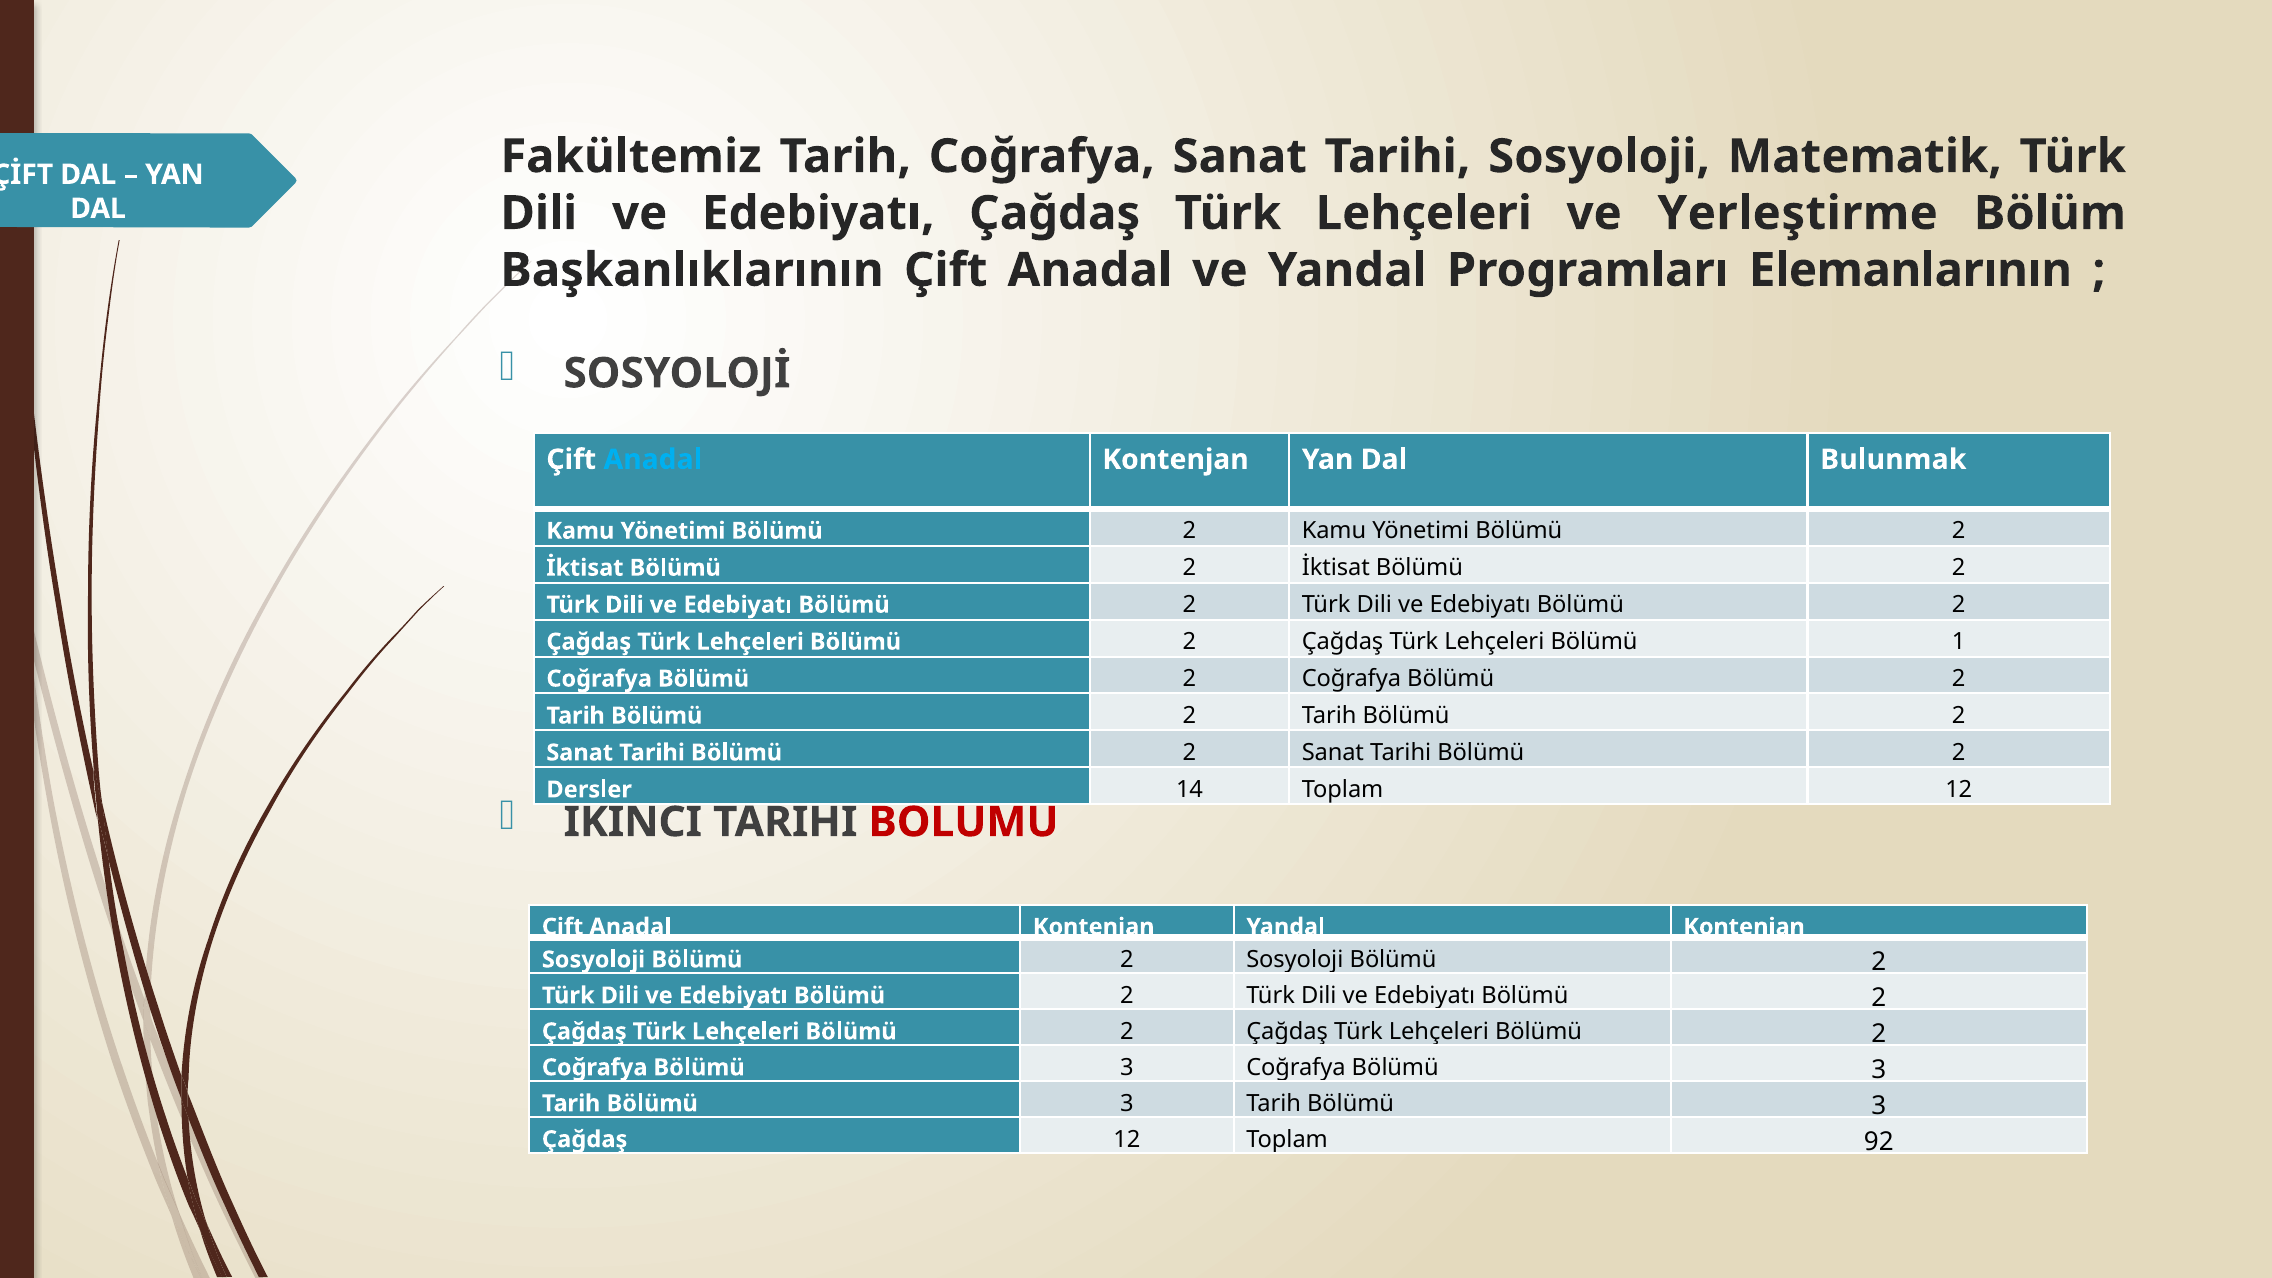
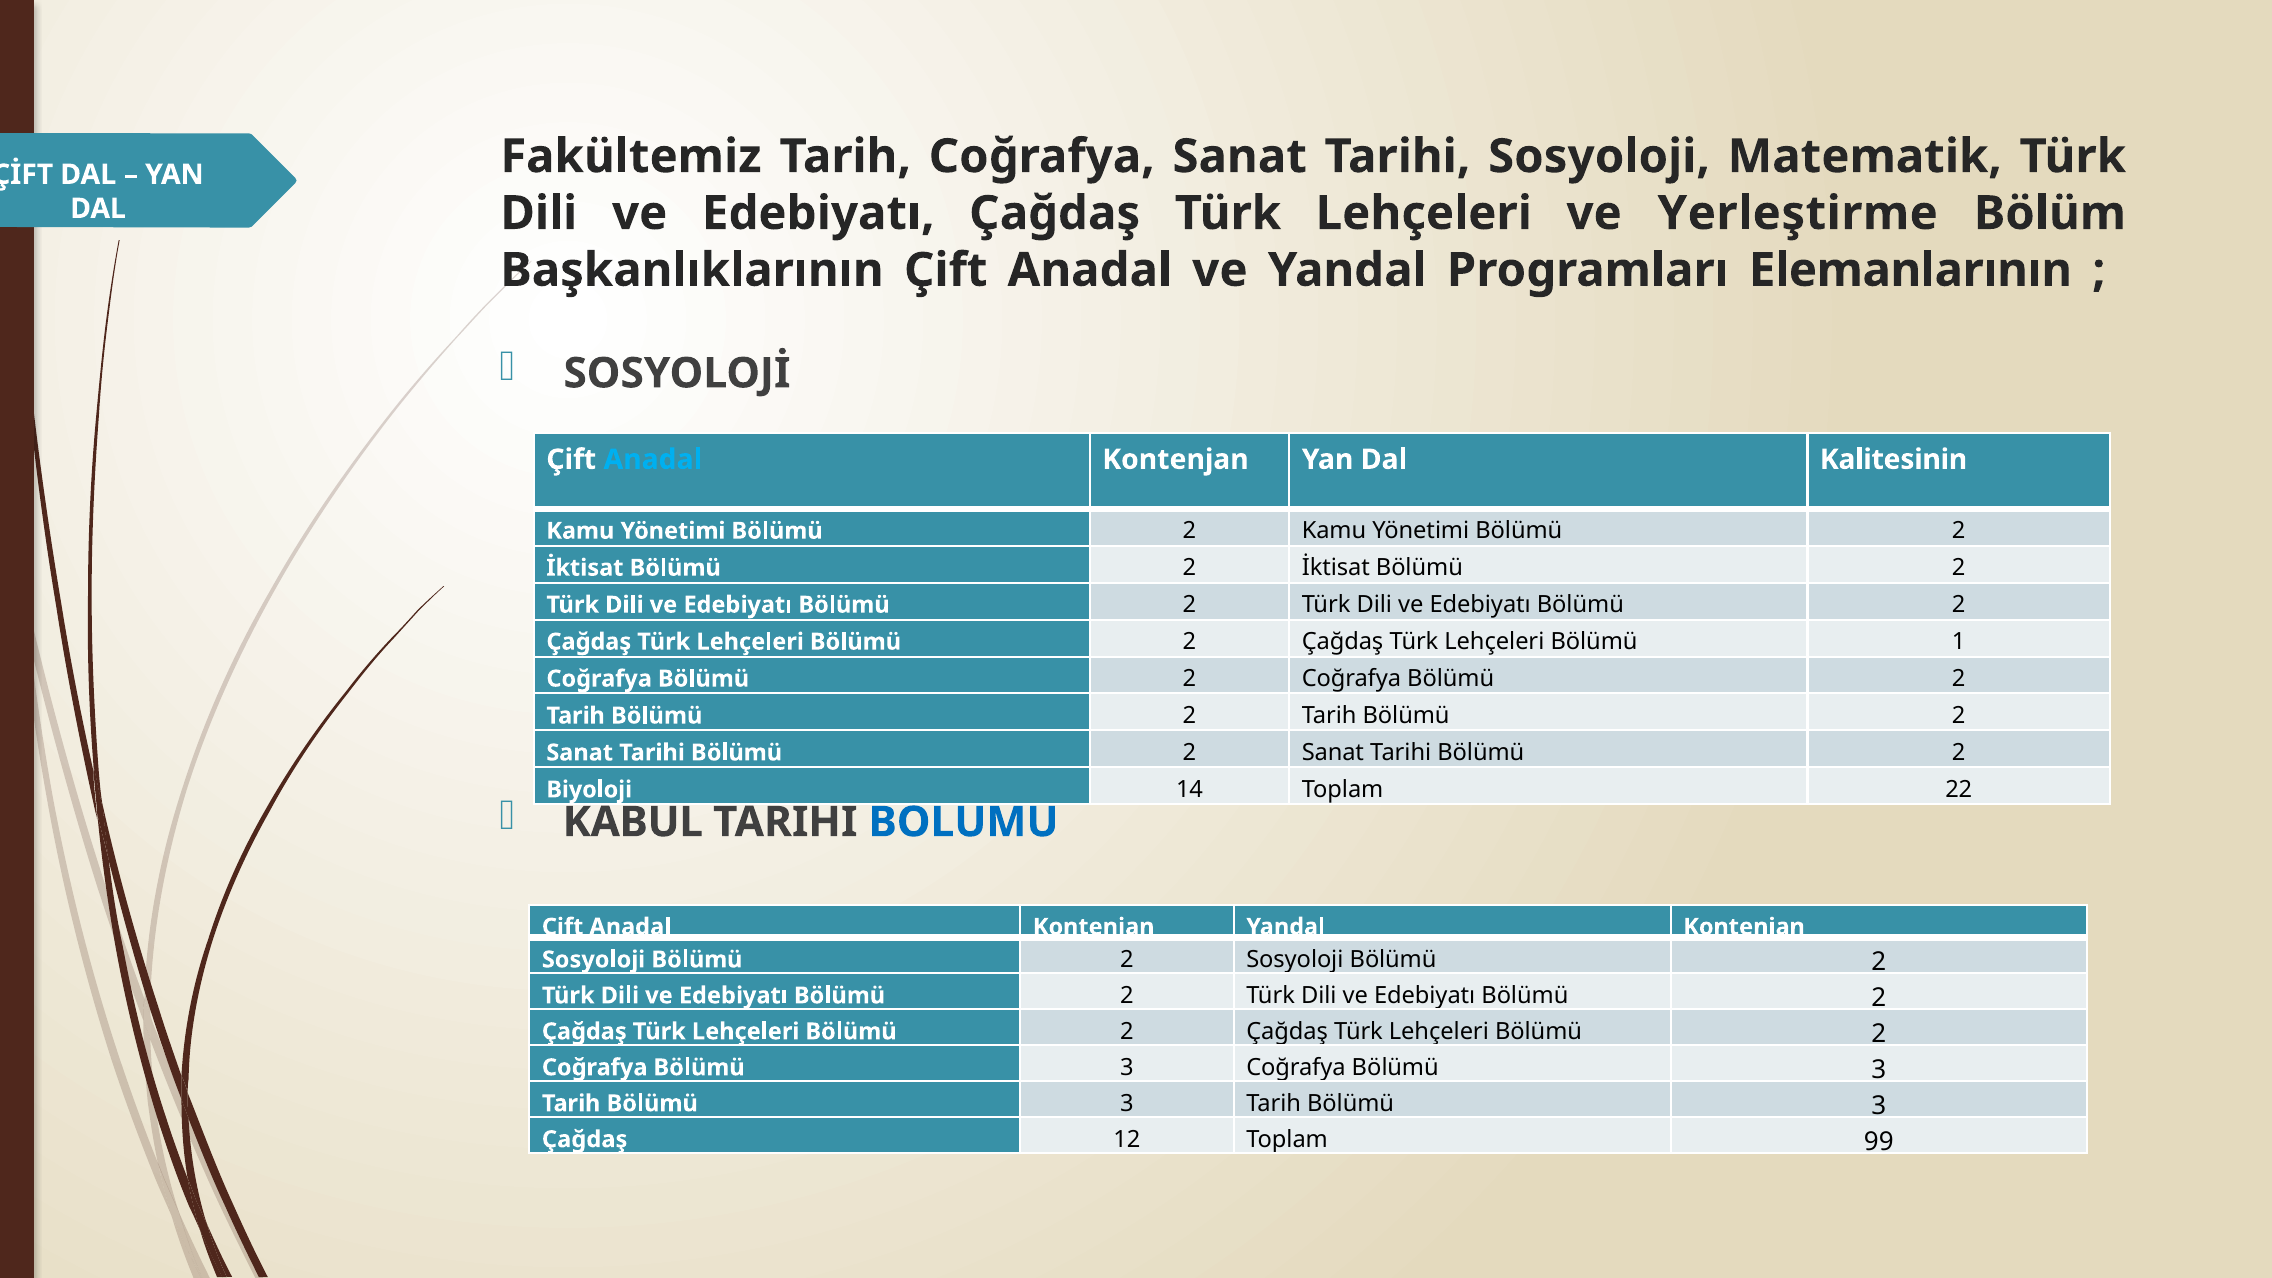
Bulunmak: Bulunmak -> Kalitesinin
Dersler: Dersler -> Biyoloji
Toplam 12: 12 -> 22
IKINCI: IKINCI -> KABUL
BÖLÜMÜ at (964, 822) colour: red -> blue
92: 92 -> 99
